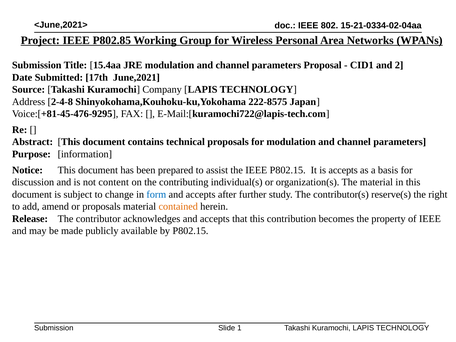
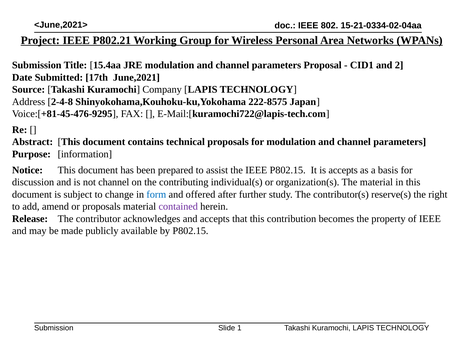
P802.85: P802.85 -> P802.21
not content: content -> channel
accepts at (201, 194): accepts -> offered
contained colour: orange -> purple
